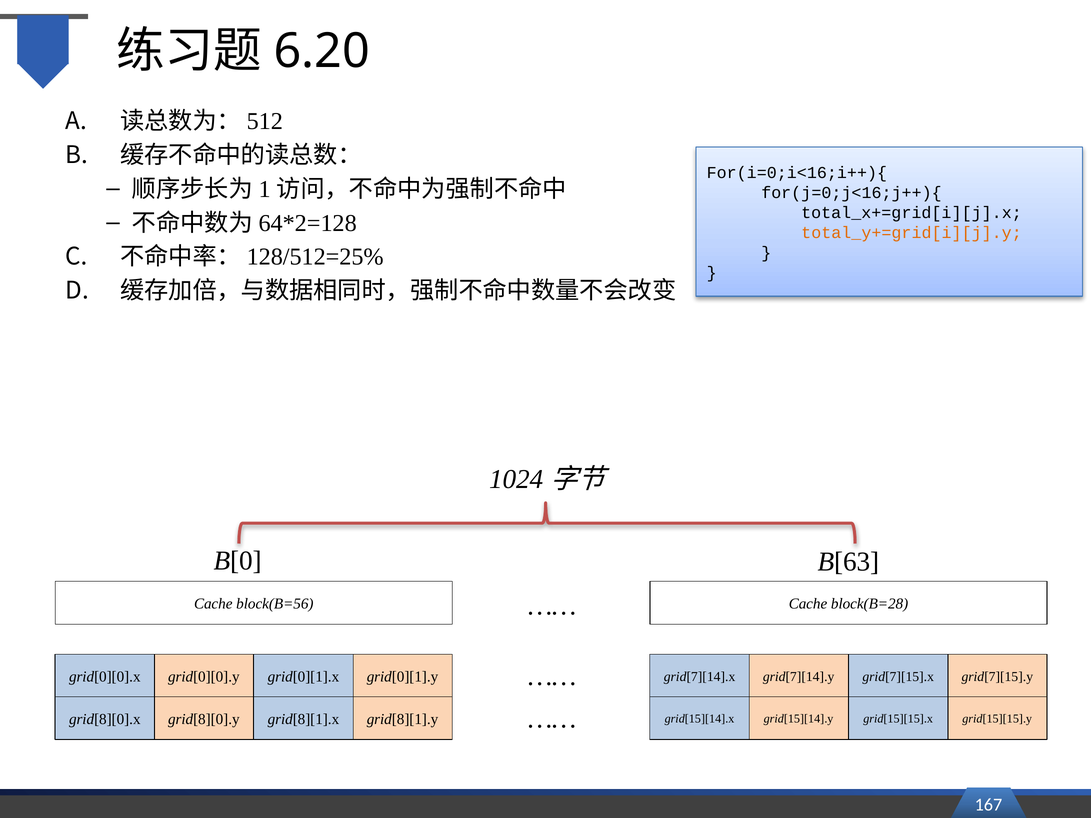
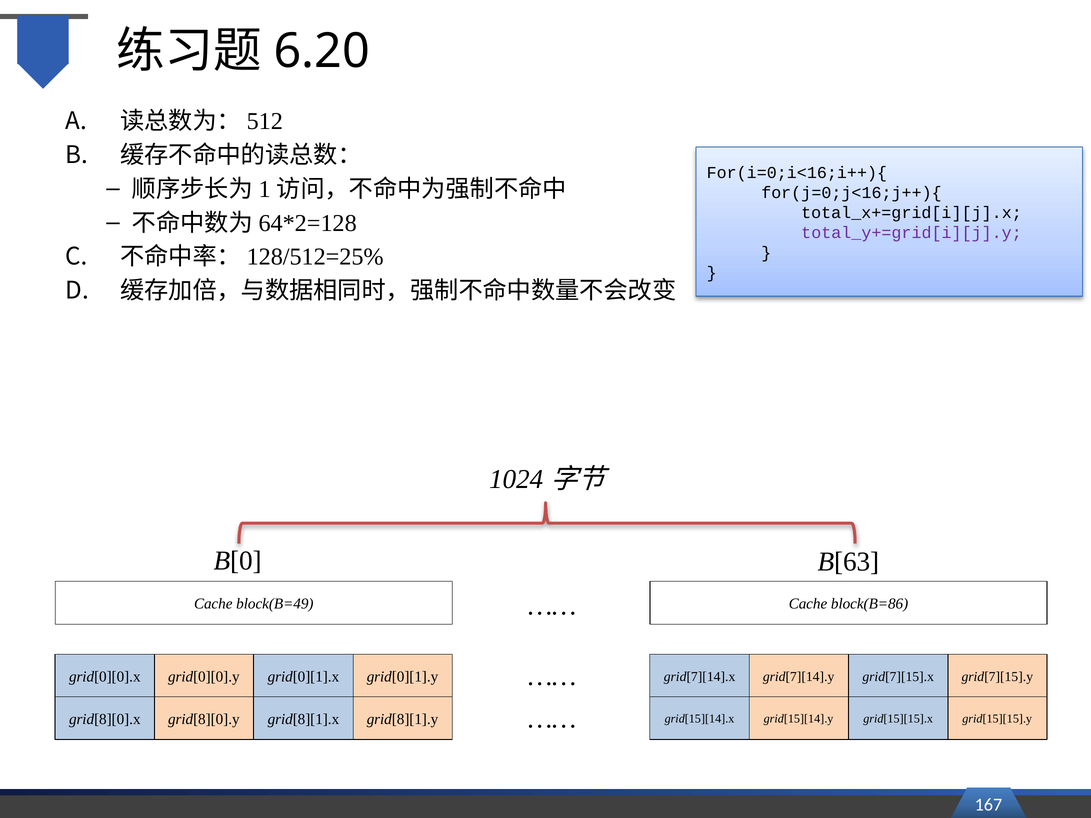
total_y+=grid[i][j].y colour: orange -> purple
block(B=56: block(B=56 -> block(B=49
block(B=28: block(B=28 -> block(B=86
